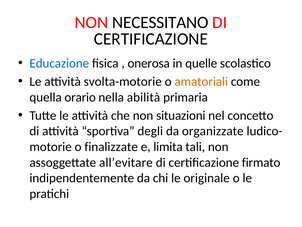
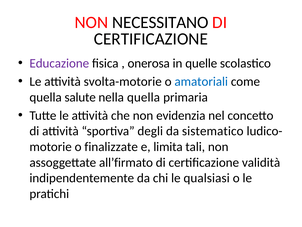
Educazione colour: blue -> purple
amatoriali colour: orange -> blue
orario: orario -> salute
nella abilità: abilità -> quella
situazioni: situazioni -> evidenzia
organizzate: organizzate -> sistematico
all’evitare: all’evitare -> all’firmato
firmato: firmato -> validità
originale: originale -> qualsiasi
